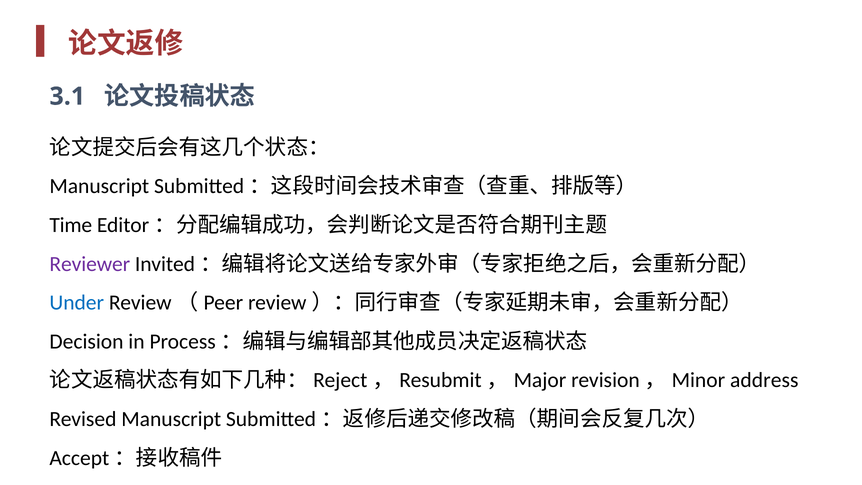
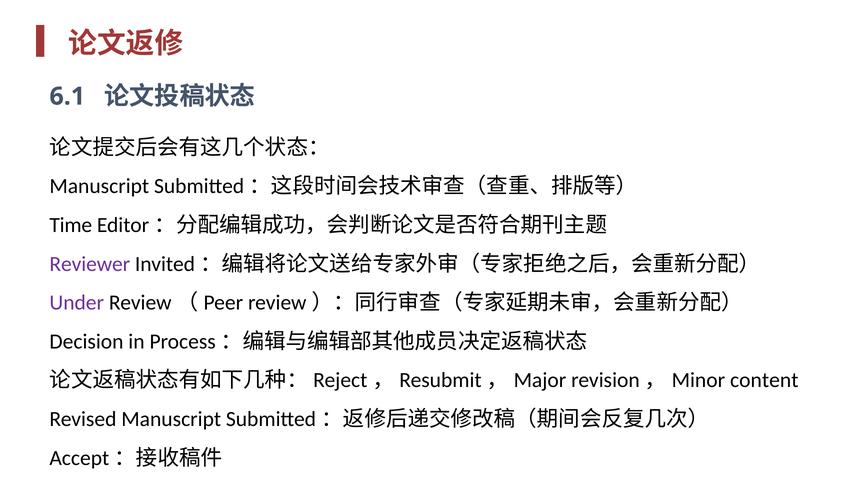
3.1: 3.1 -> 6.1
Under colour: blue -> purple
address: address -> content
